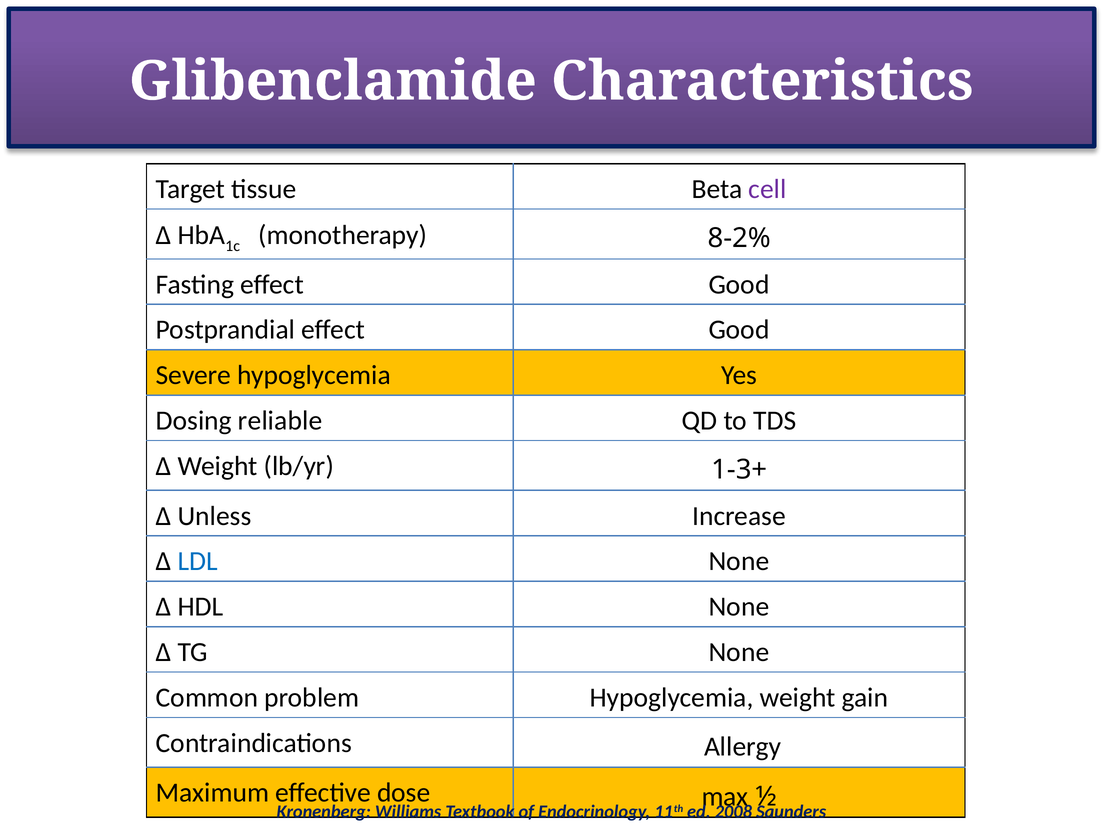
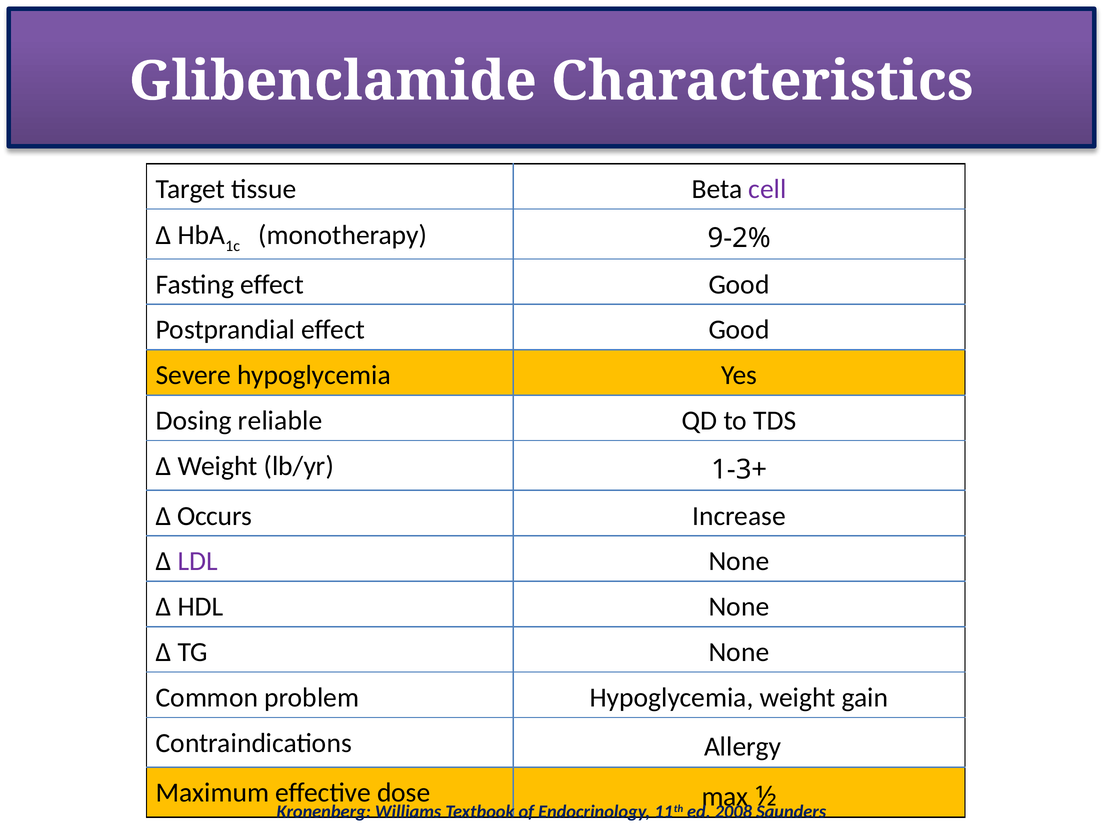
8-2%: 8-2% -> 9-2%
Unless: Unless -> Occurs
LDL colour: blue -> purple
